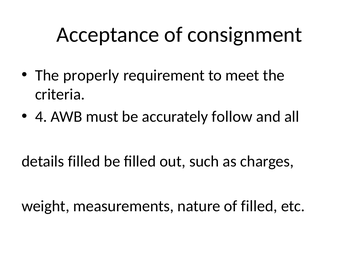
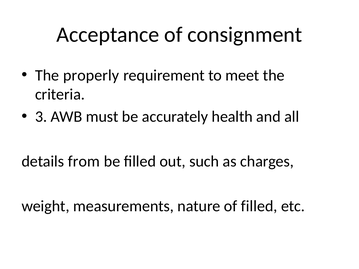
4: 4 -> 3
follow: follow -> health
details filled: filled -> from
